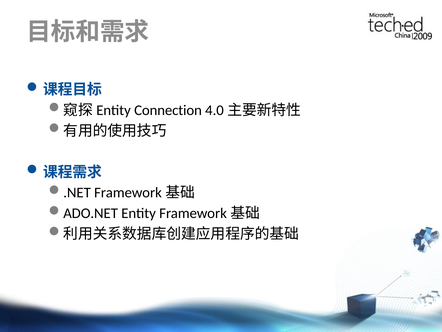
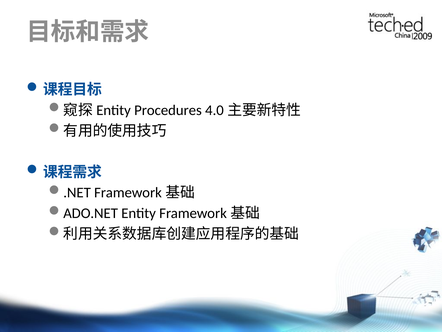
Connection: Connection -> Procedures
